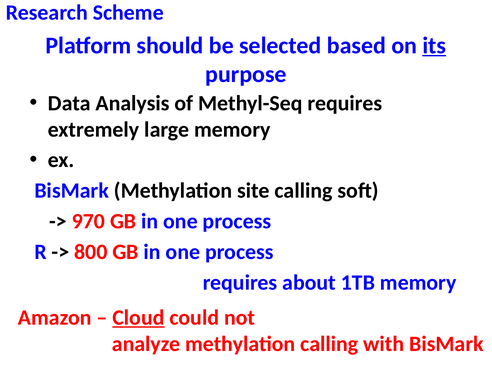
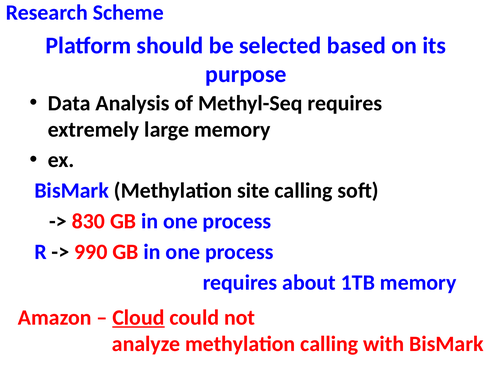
its underline: present -> none
970: 970 -> 830
800: 800 -> 990
